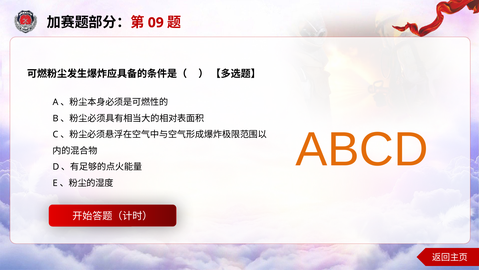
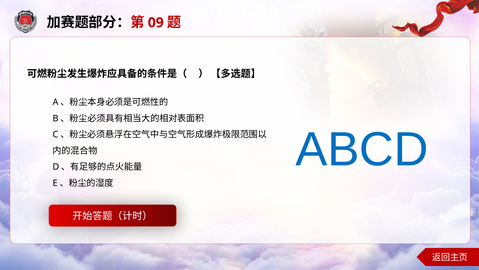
ABCD colour: orange -> blue
